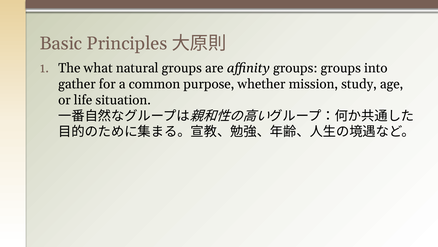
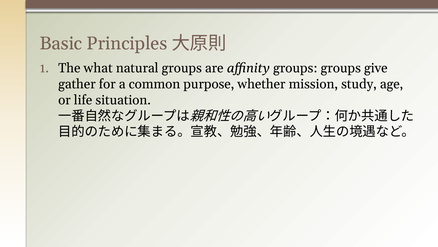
into: into -> give
